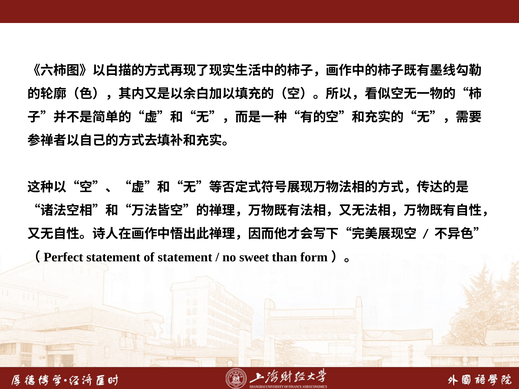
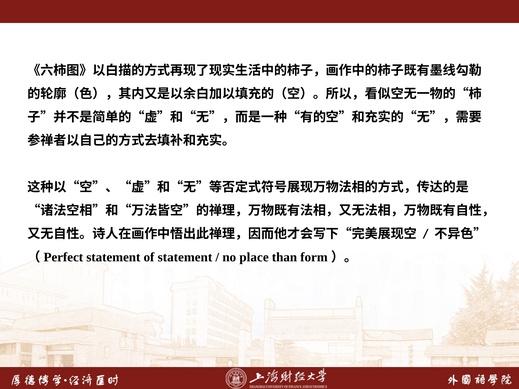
sweet: sweet -> place
